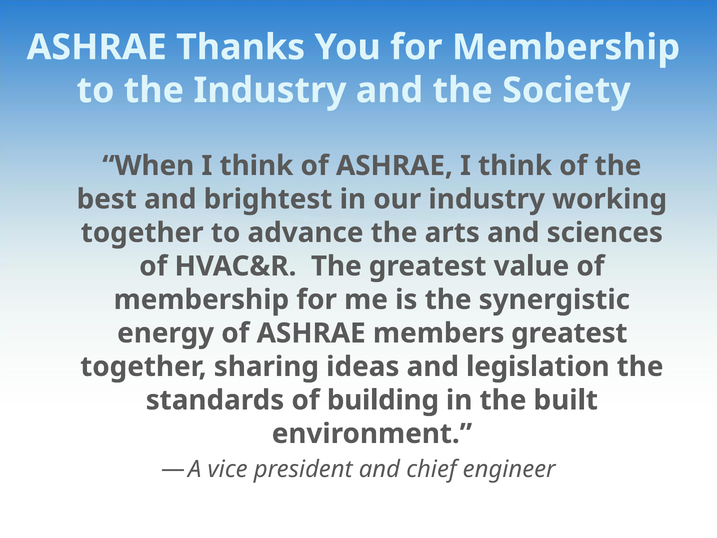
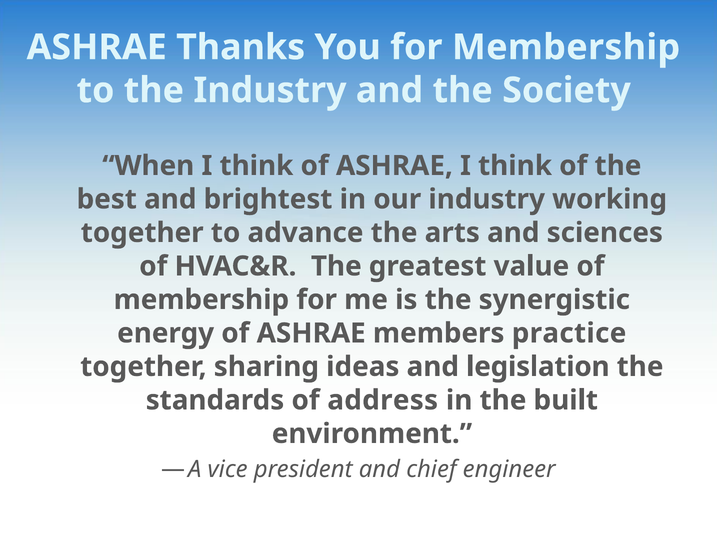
members greatest: greatest -> practice
building: building -> address
